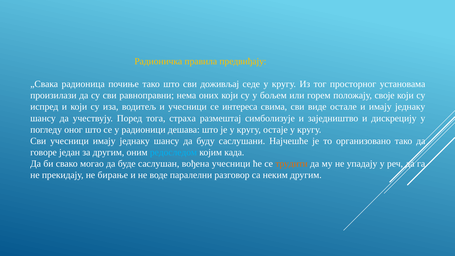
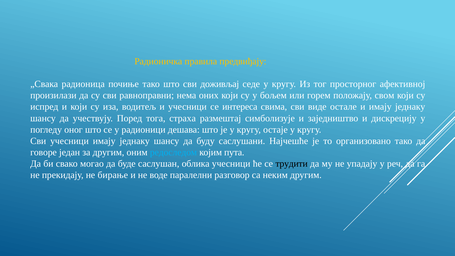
установама: установама -> афективној
своје: своје -> свом
када: када -> пута
вођена: вођена -> облика
трудити colour: orange -> black
